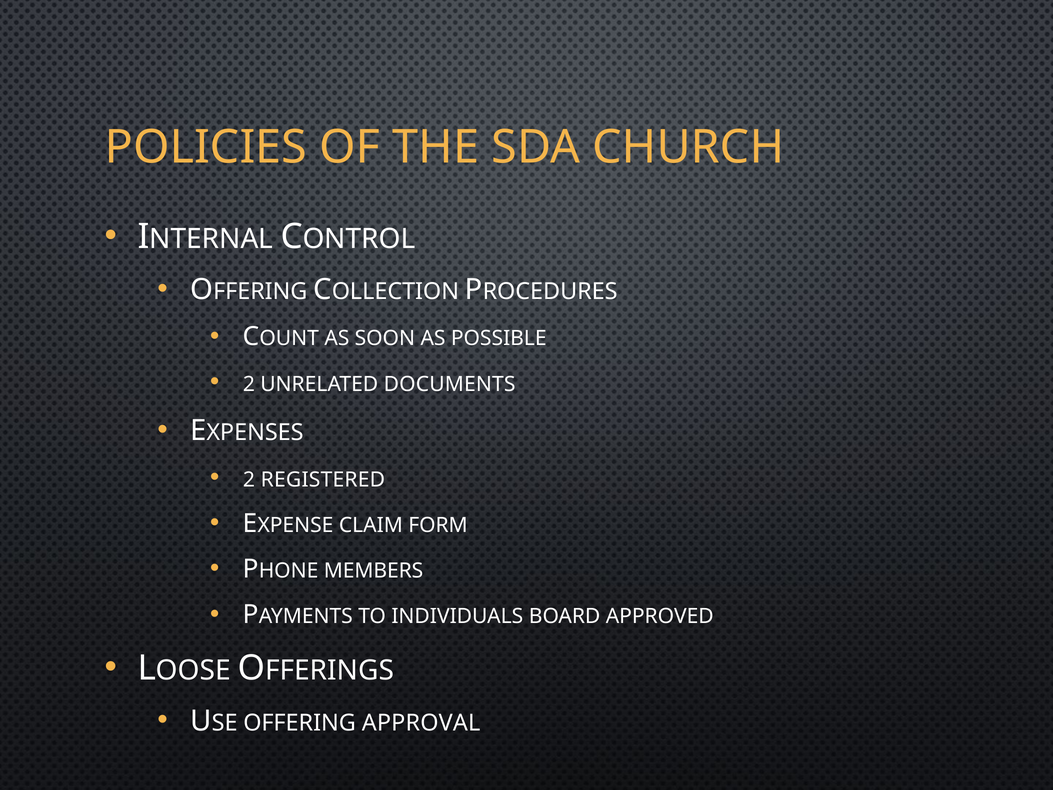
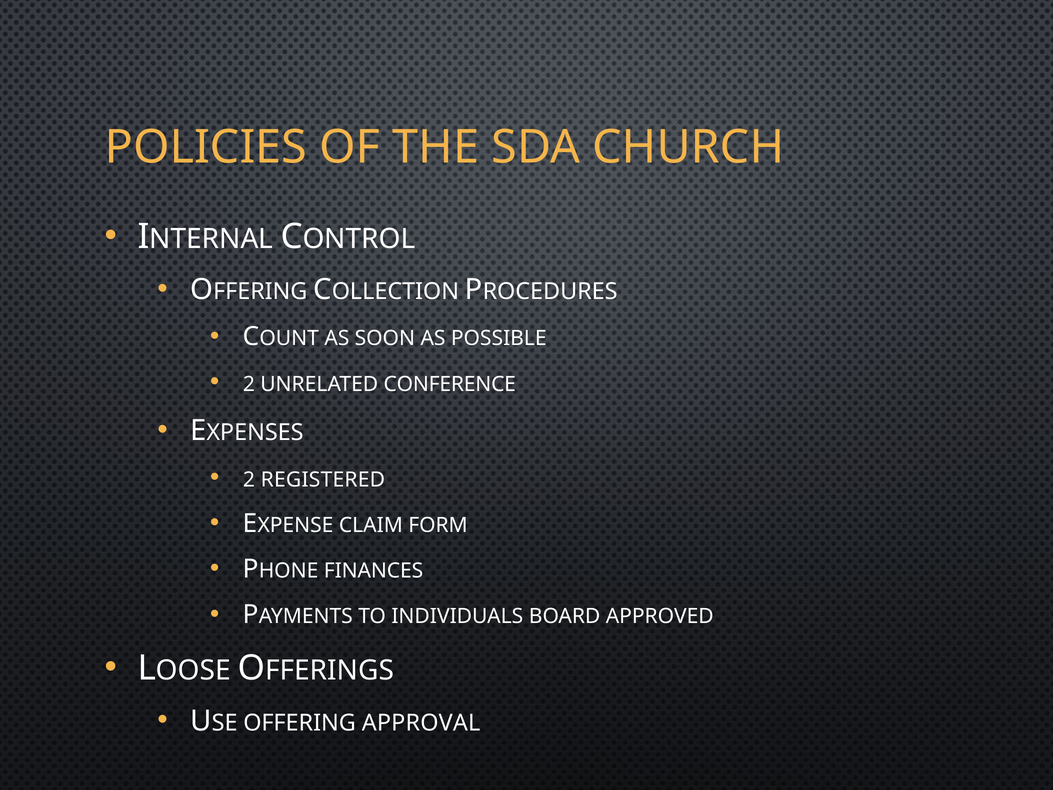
DOCUMENTS: DOCUMENTS -> CONFERENCE
MEMBERS: MEMBERS -> FINANCES
